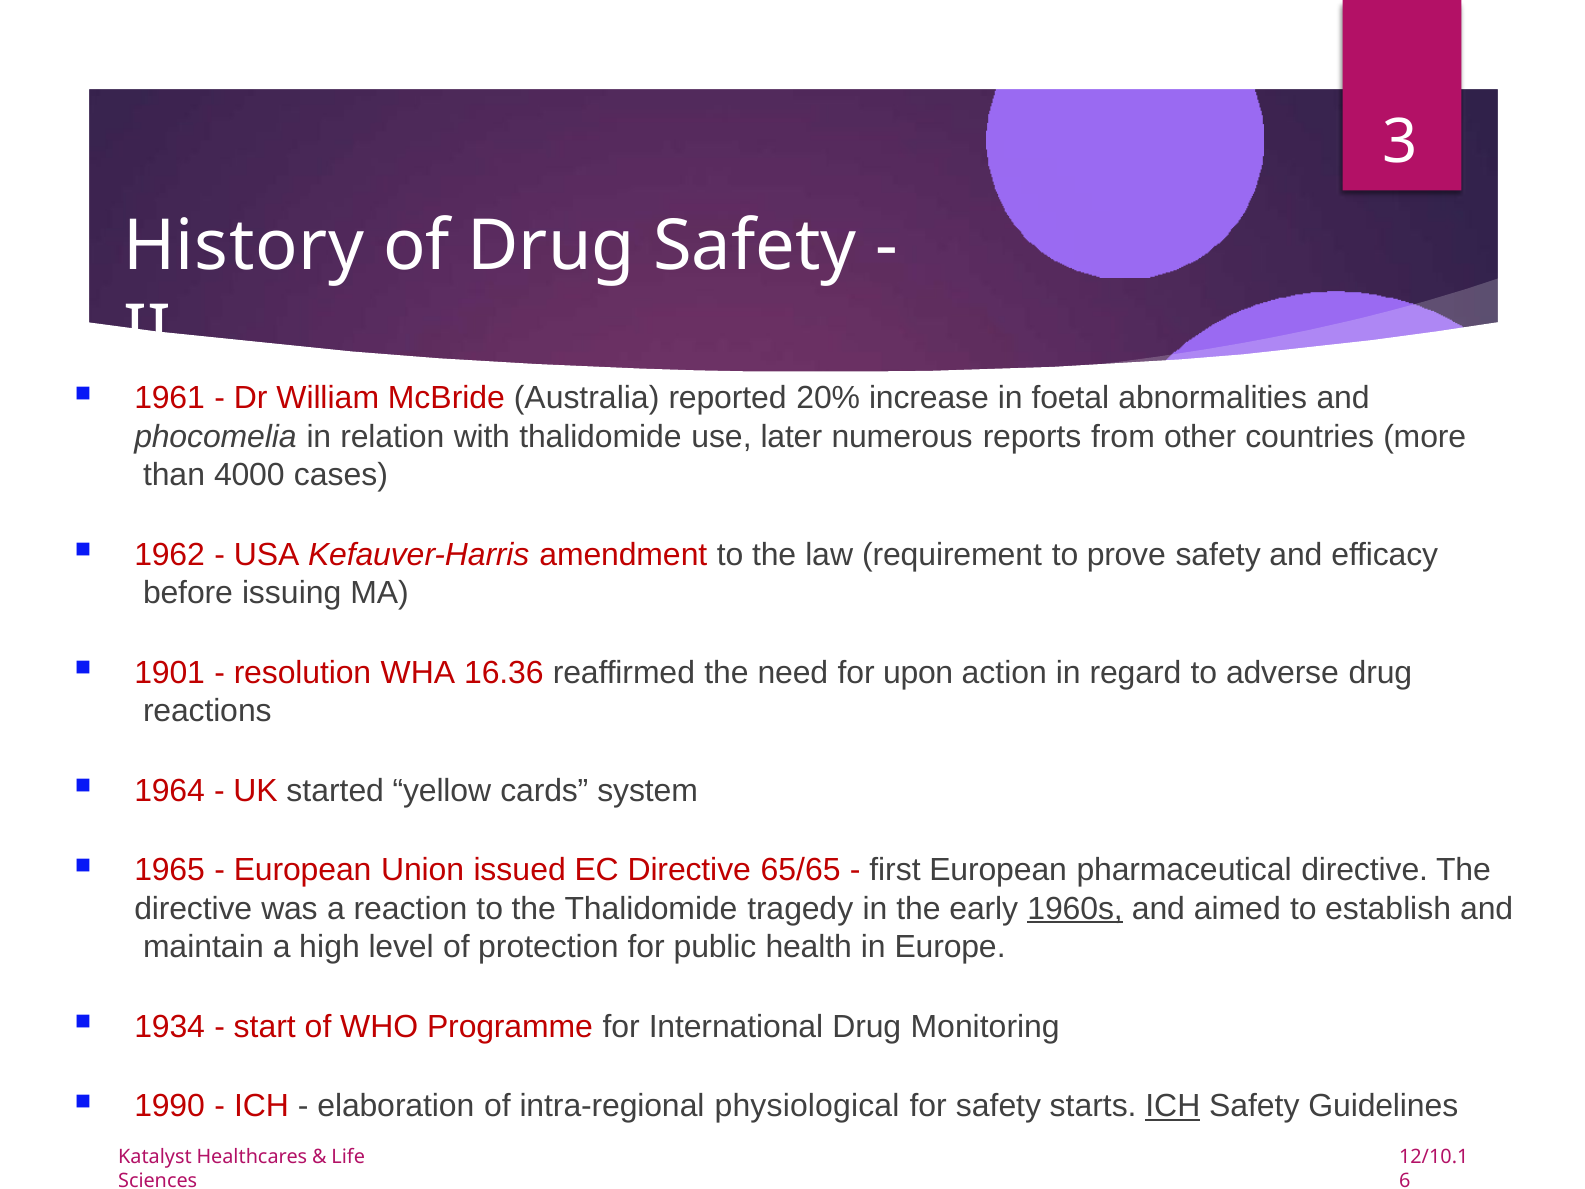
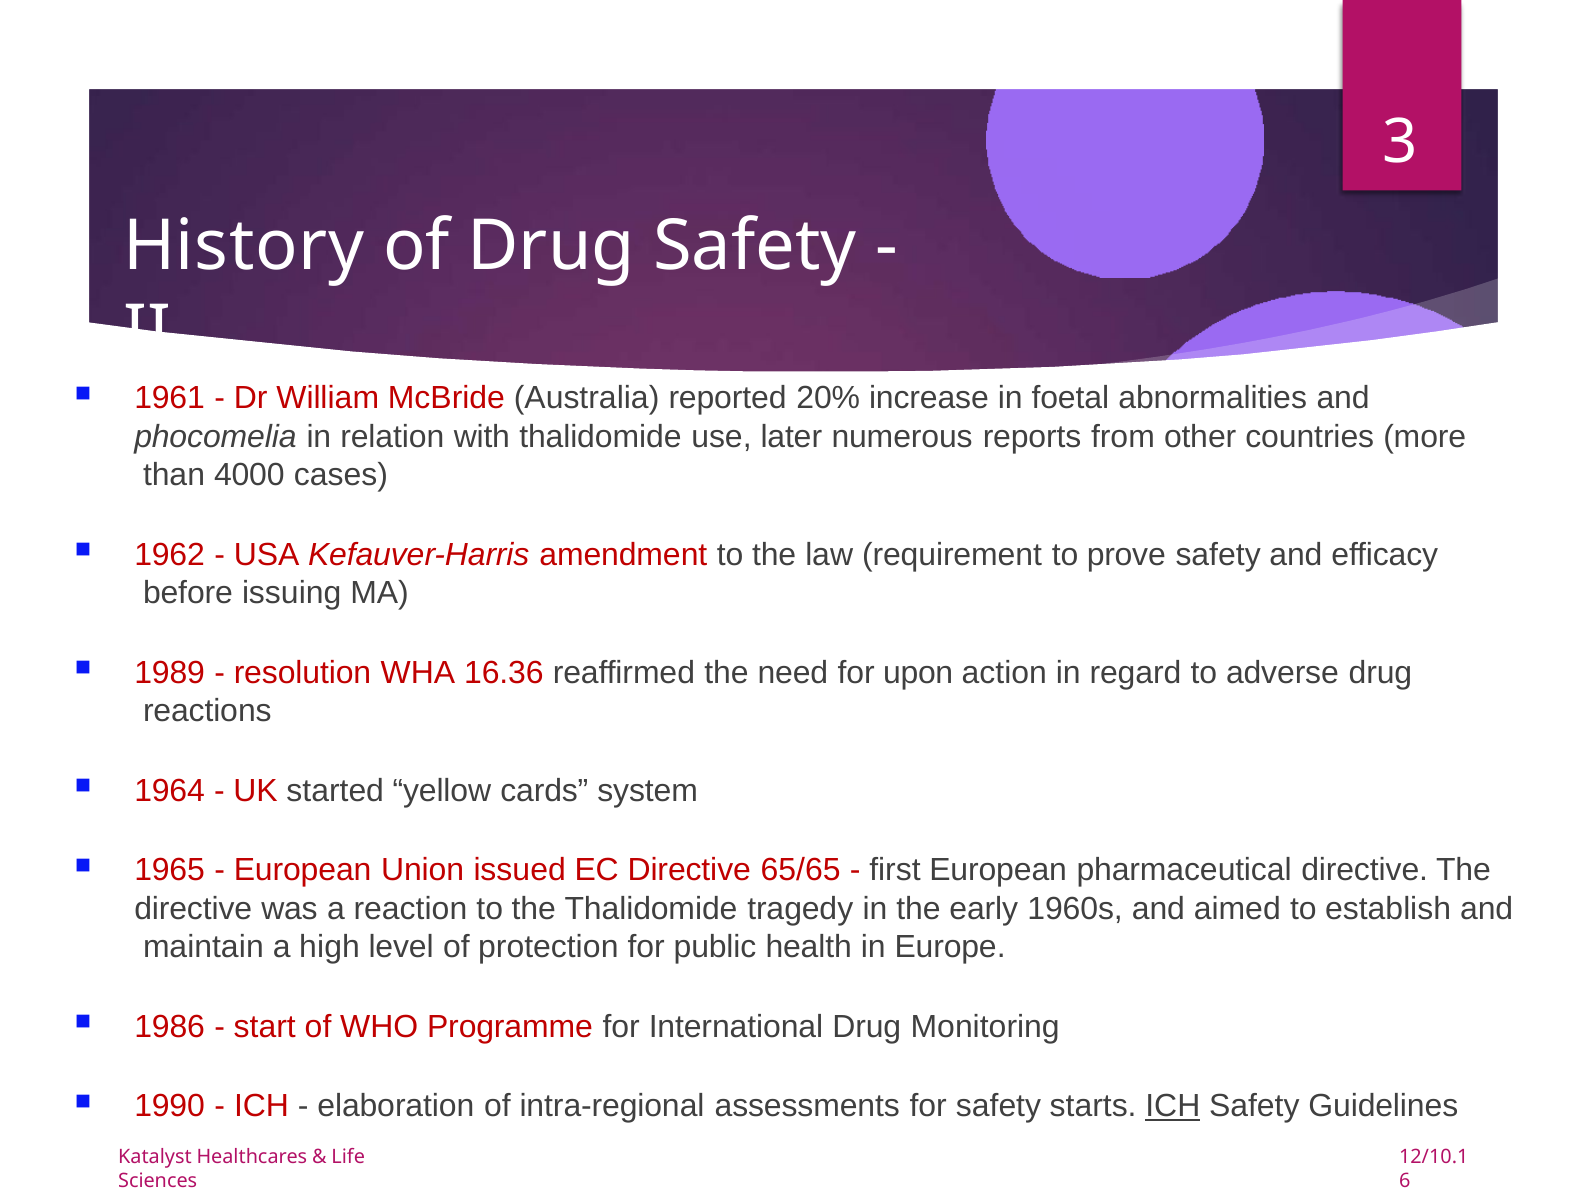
1901: 1901 -> 1989
1960s underline: present -> none
1934: 1934 -> 1986
physiological: physiological -> assessments
